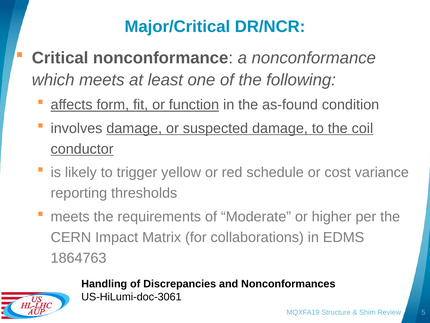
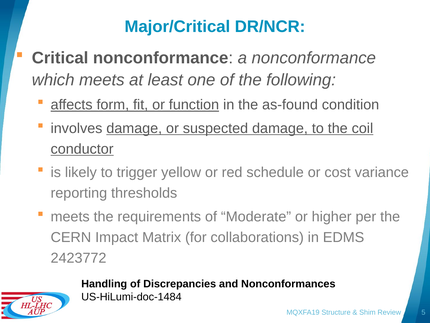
1864763: 1864763 -> 2423772
US-HiLumi-doc-3061: US-HiLumi-doc-3061 -> US-HiLumi-doc-1484
